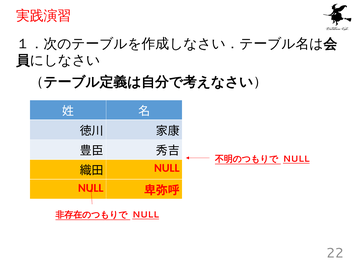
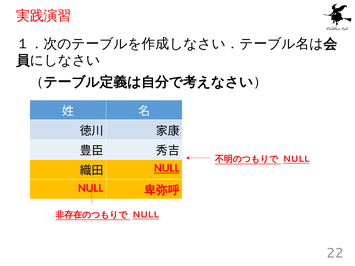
NULL at (167, 168) underline: none -> present
